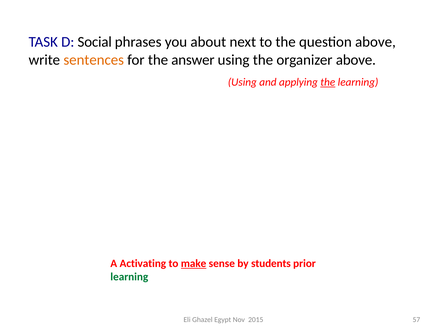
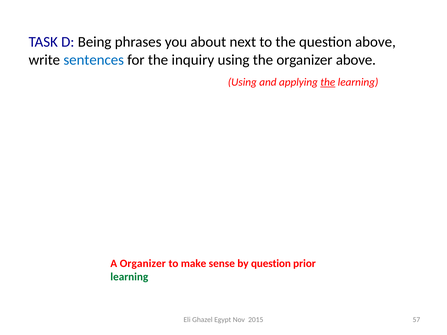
Social: Social -> Being
sentences colour: orange -> blue
answer: answer -> inquiry
A Activating: Activating -> Organizer
make underline: present -> none
by students: students -> question
